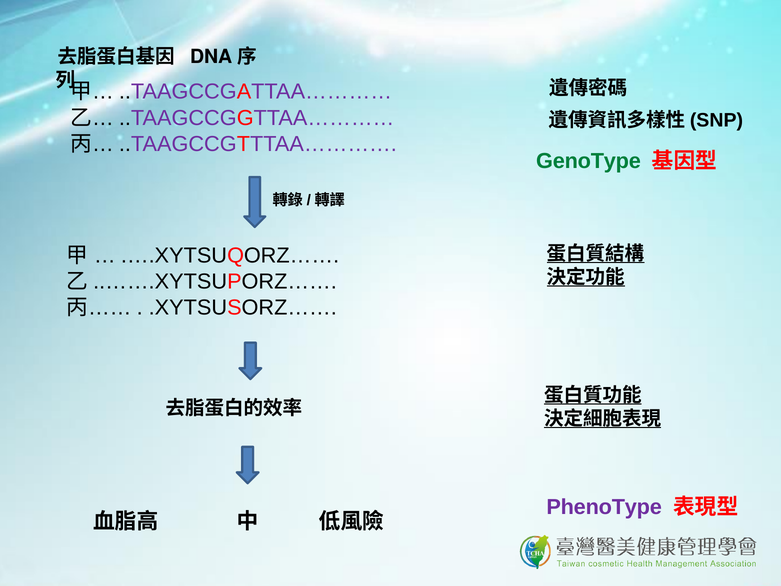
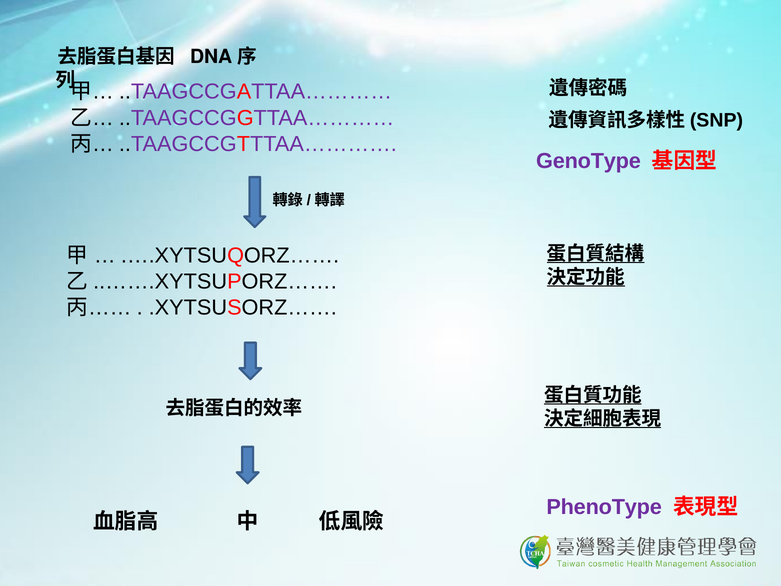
GenoType colour: green -> purple
